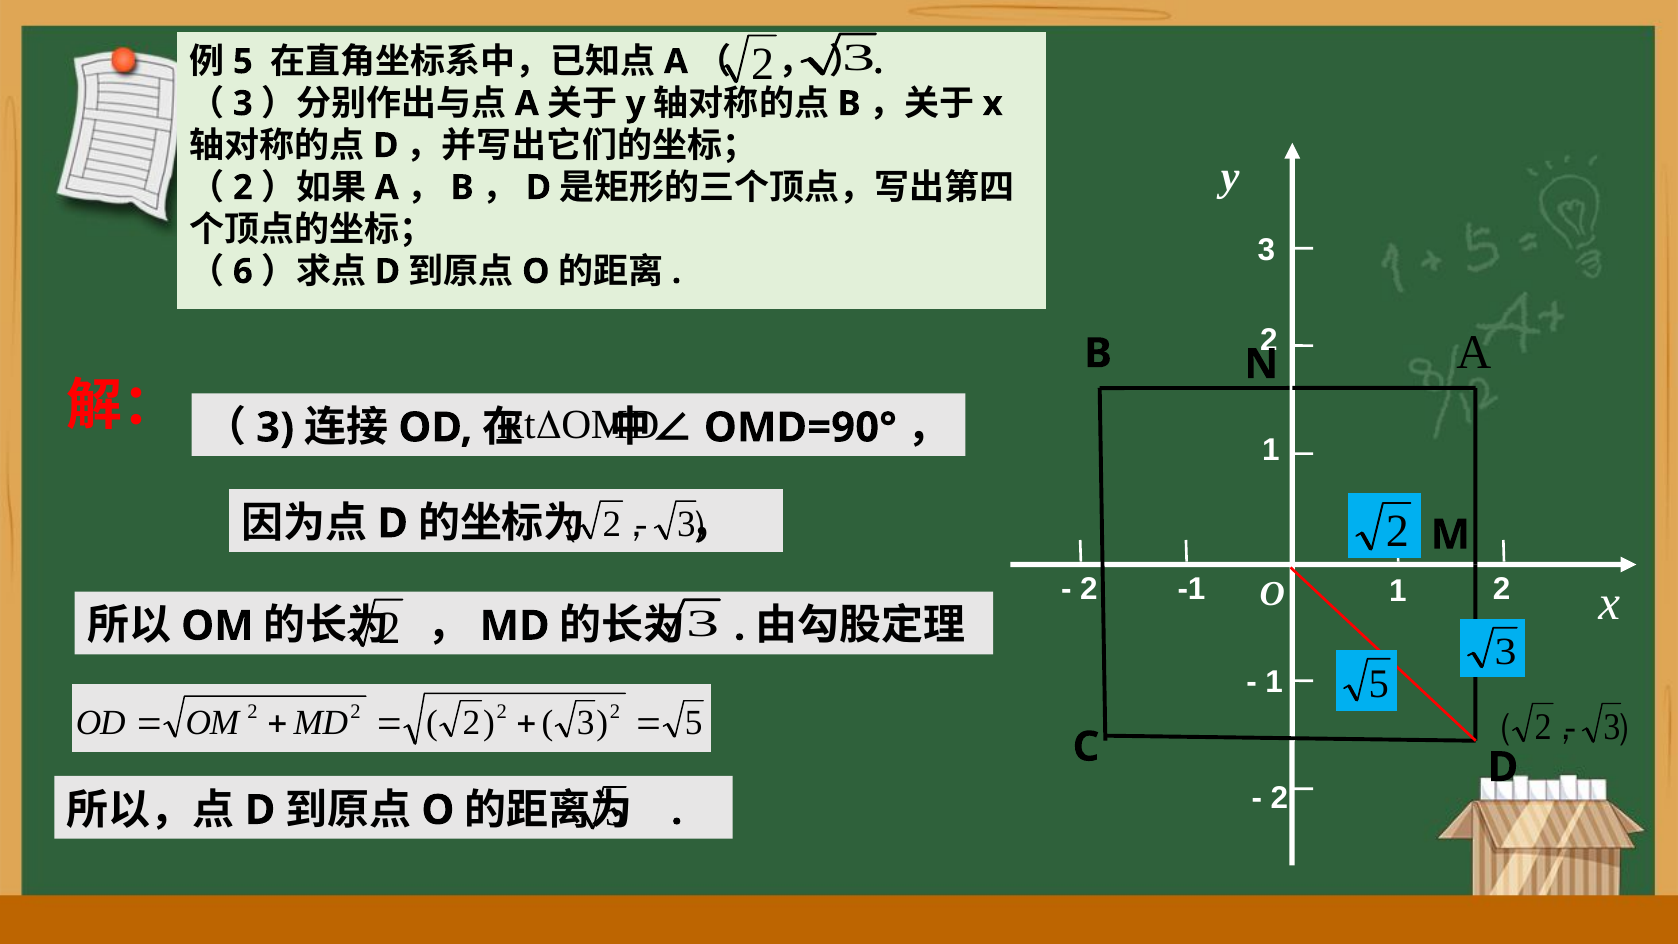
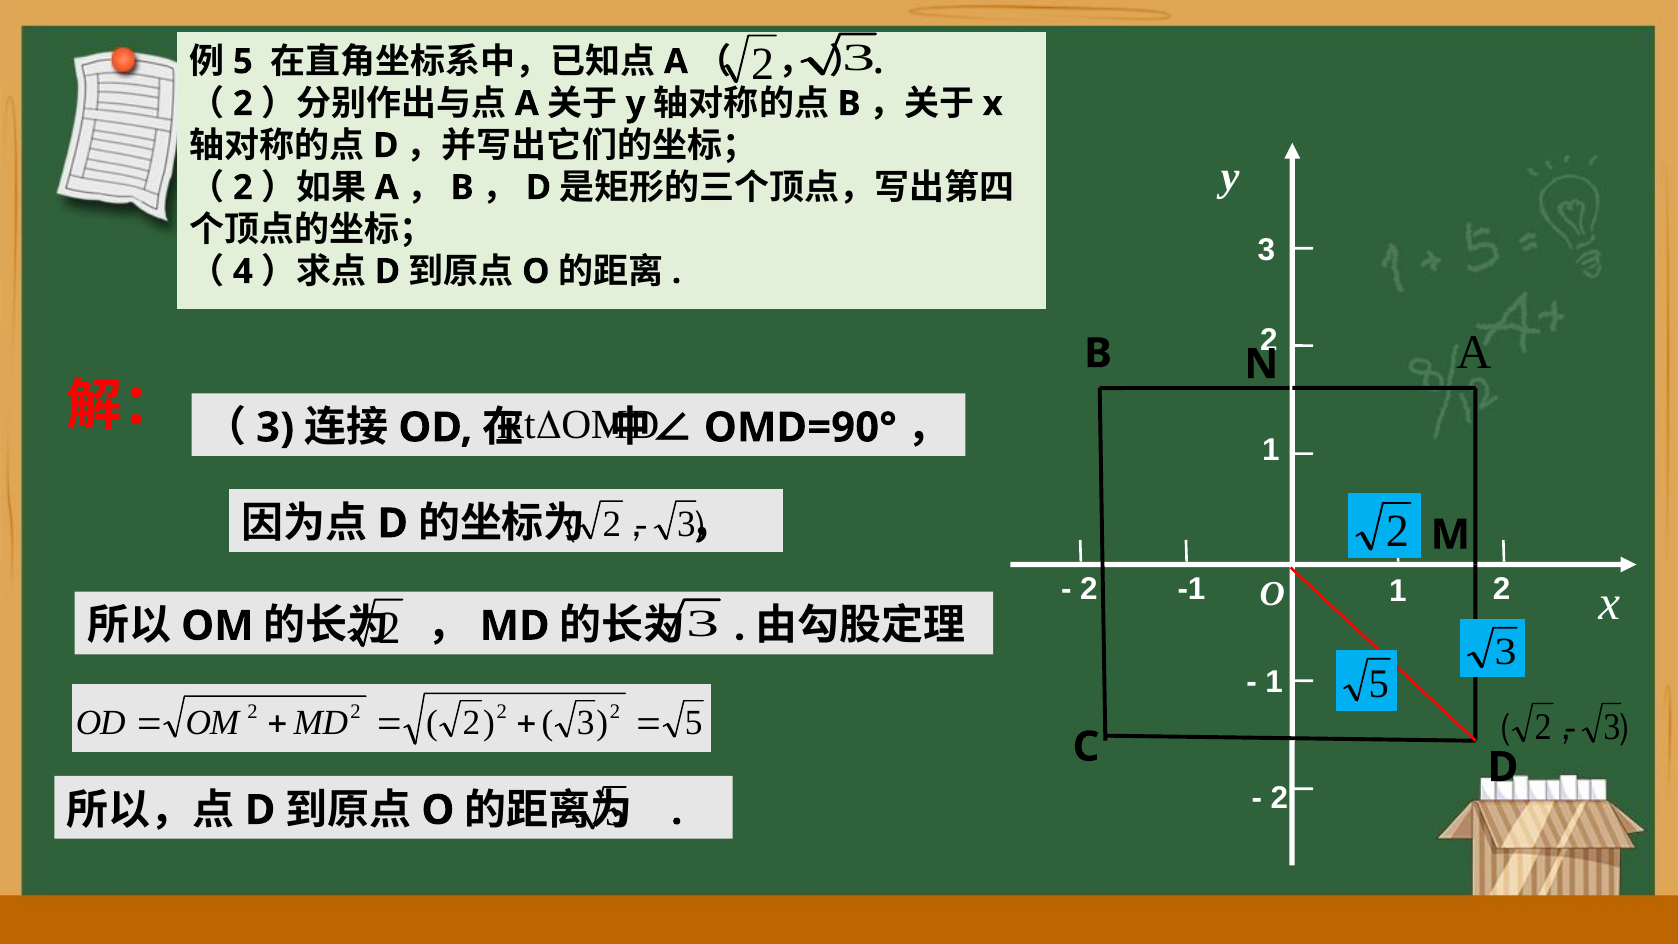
3 at (243, 104): 3 -> 2
6: 6 -> 4
